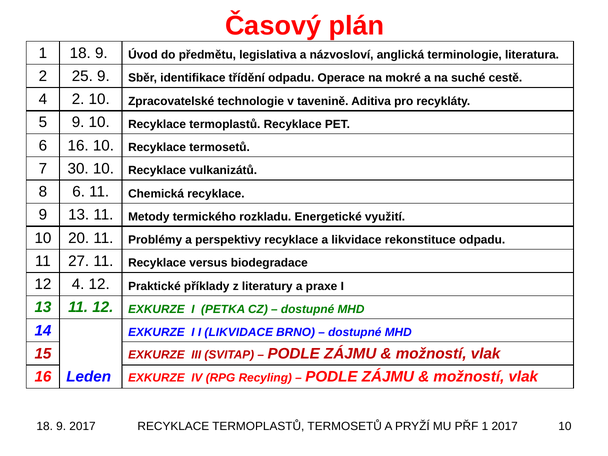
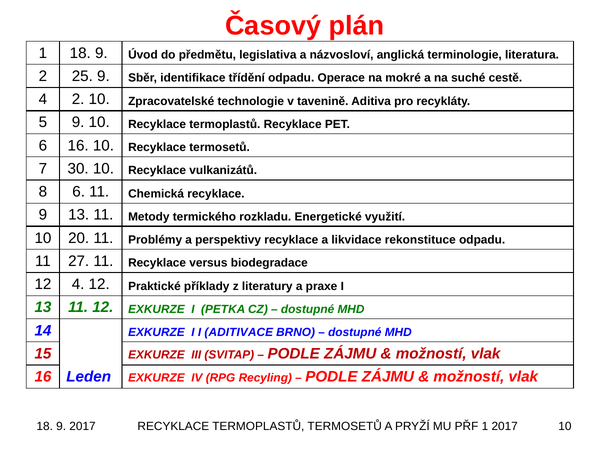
I LIKVIDACE: LIKVIDACE -> ADITIVACE
